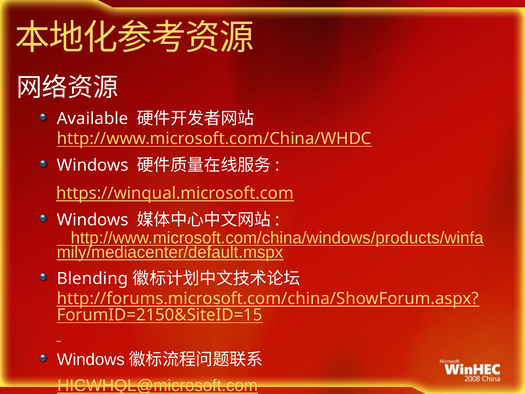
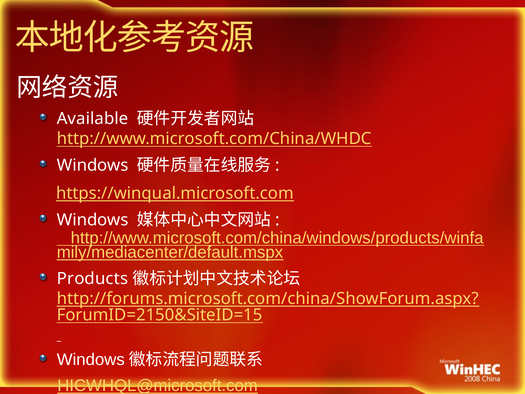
Blending: Blending -> Products
